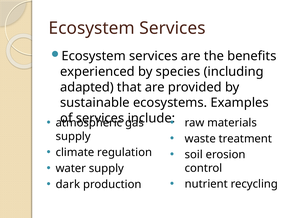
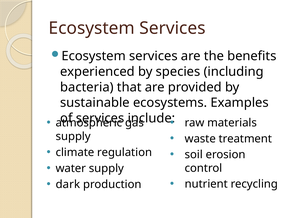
adapted: adapted -> bacteria
